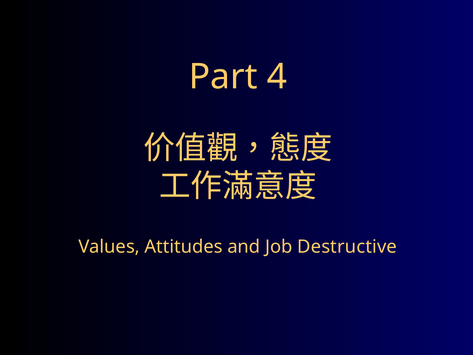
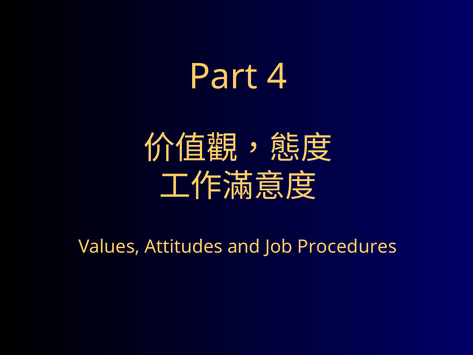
Destructive: Destructive -> Procedures
